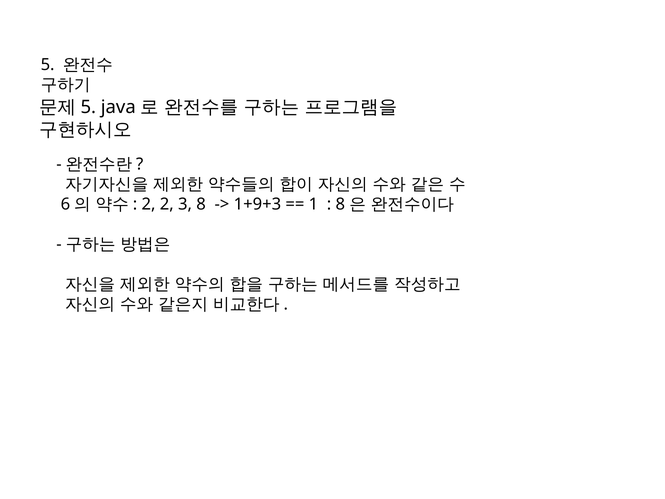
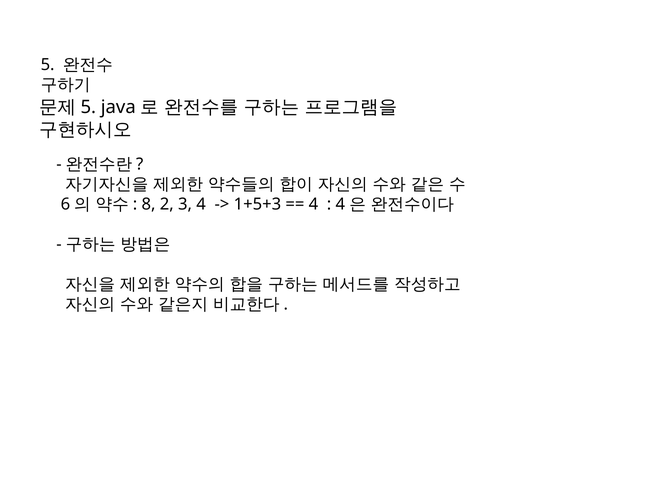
2 at (149, 204): 2 -> 8
3 8: 8 -> 4
1+9+3: 1+9+3 -> 1+5+3
1 at (313, 204): 1 -> 4
8 at (340, 204): 8 -> 4
